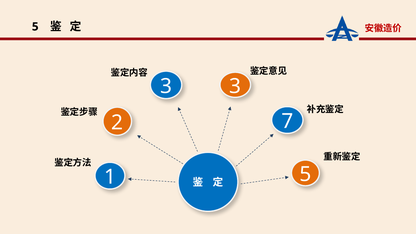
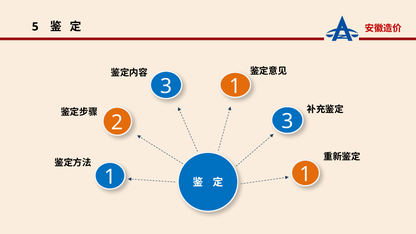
3 3: 3 -> 1
2 7: 7 -> 3
5 at (305, 174): 5 -> 1
